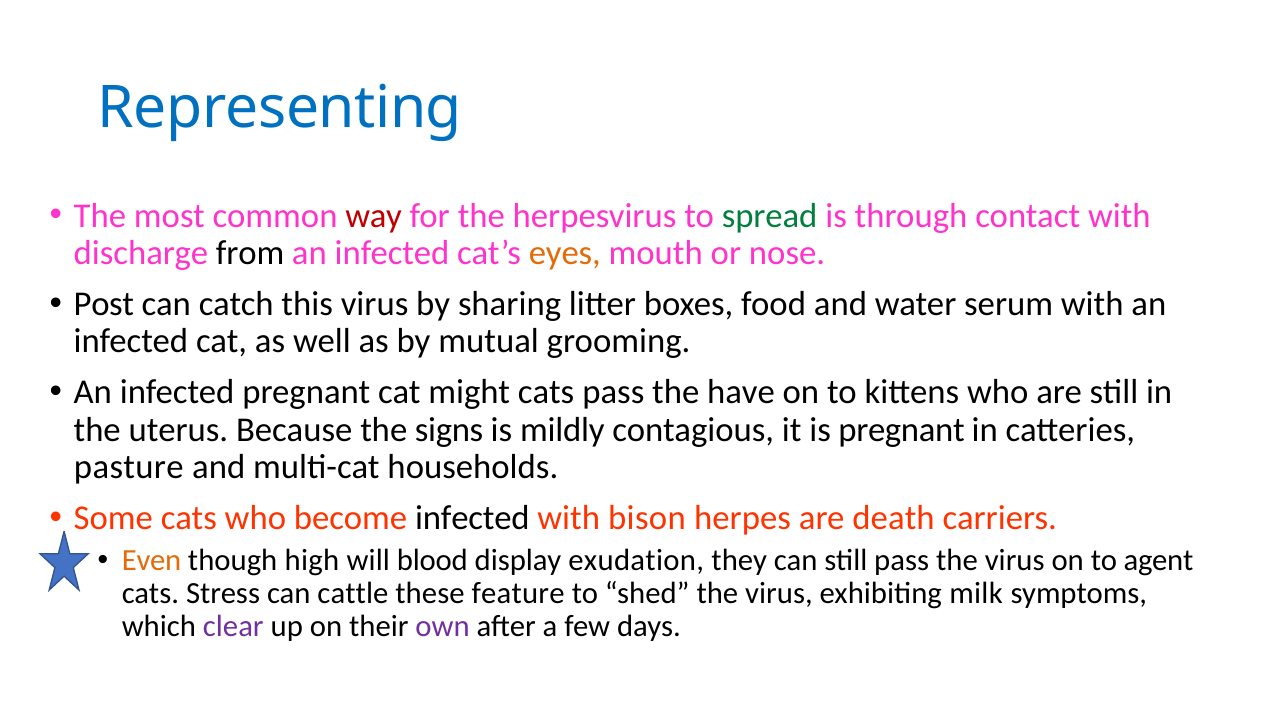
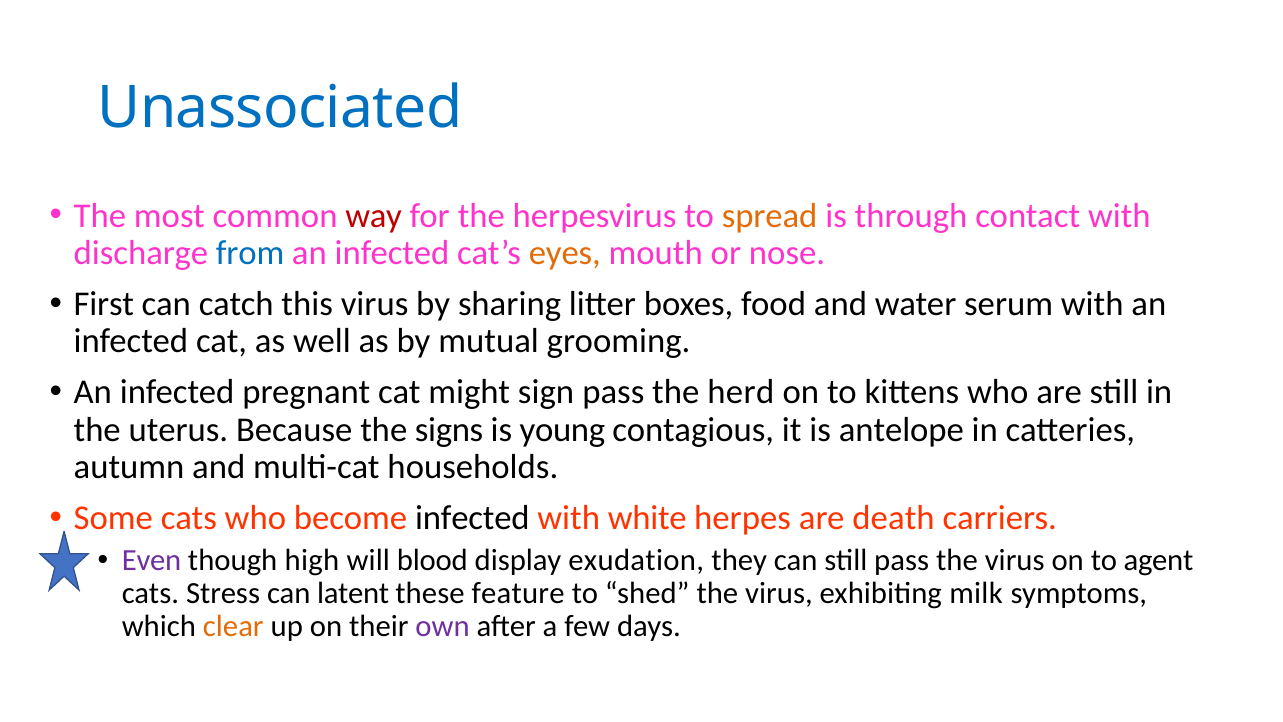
Representing: Representing -> Unassociated
spread colour: green -> orange
from colour: black -> blue
Post: Post -> First
might cats: cats -> sign
have: have -> herd
mildly: mildly -> young
is pregnant: pregnant -> antelope
pasture: pasture -> autumn
bison: bison -> white
Even colour: orange -> purple
cattle: cattle -> latent
clear colour: purple -> orange
